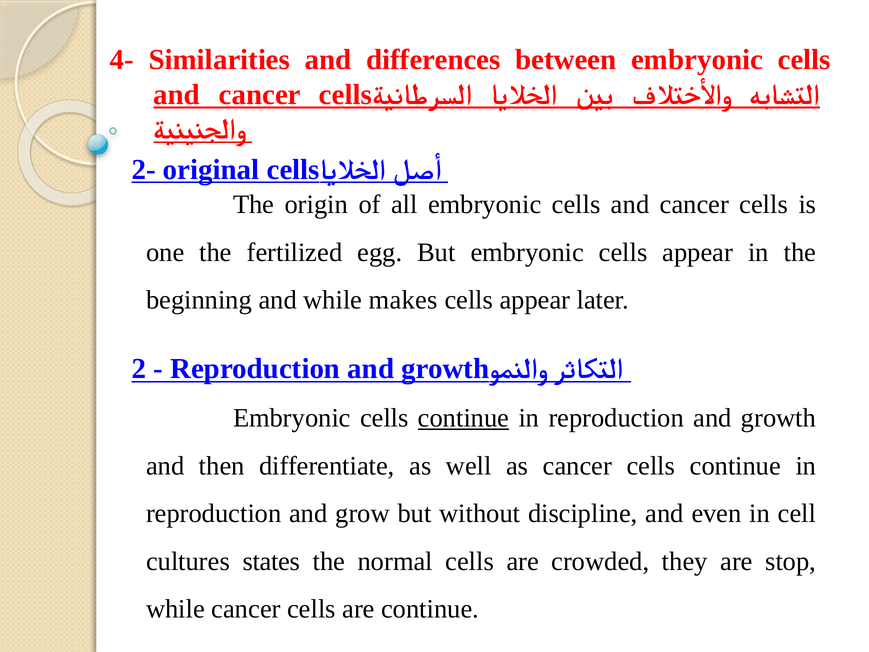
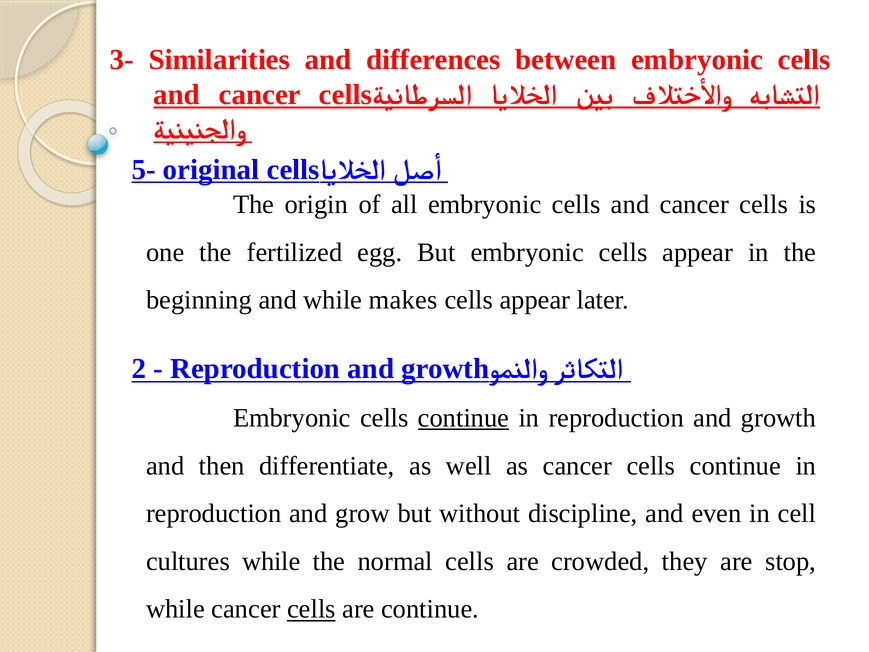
4-: 4- -> 3-
2-: 2- -> 5-
cultures states: states -> while
cells at (311, 609) underline: none -> present
